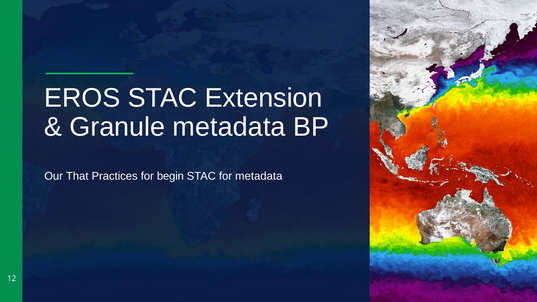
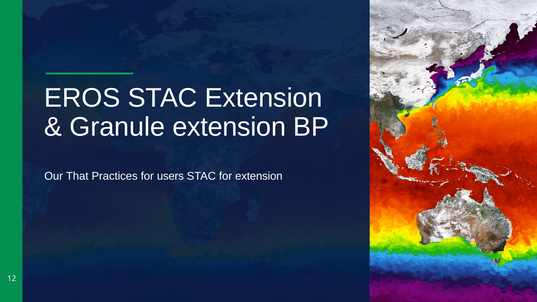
Granule metadata: metadata -> extension
begin: begin -> users
for metadata: metadata -> extension
